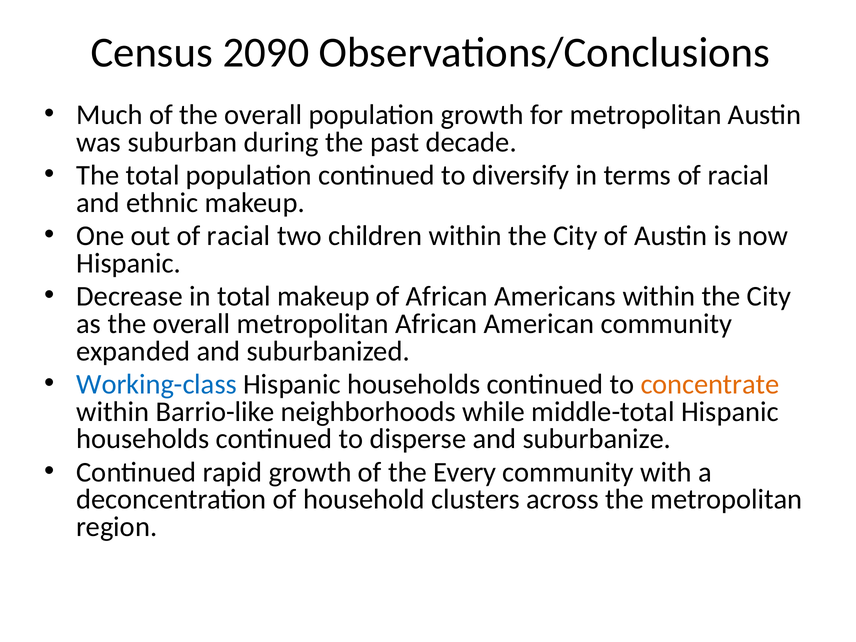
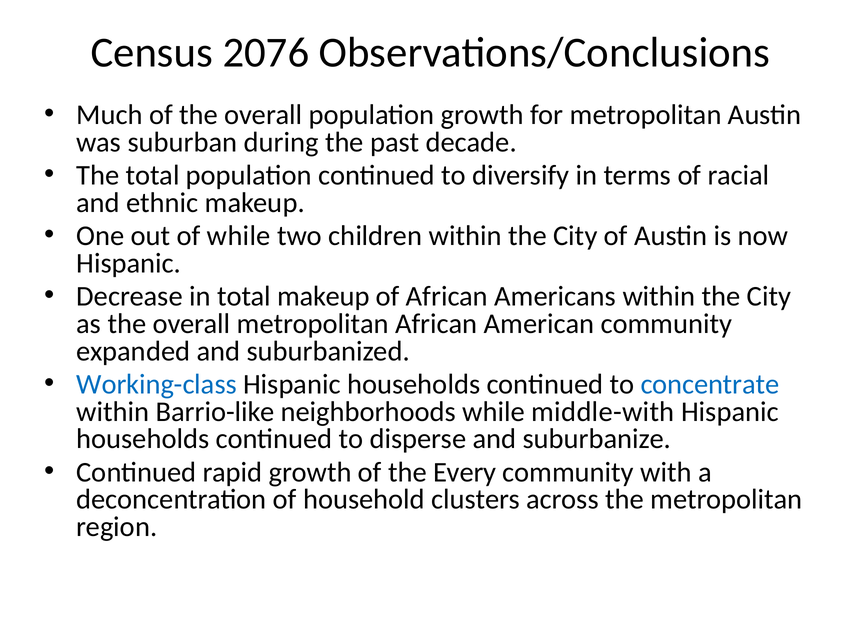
2090: 2090 -> 2076
out of racial: racial -> while
concentrate colour: orange -> blue
middle-total: middle-total -> middle-with
